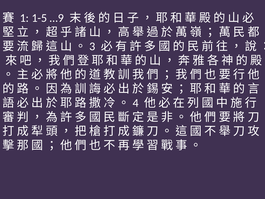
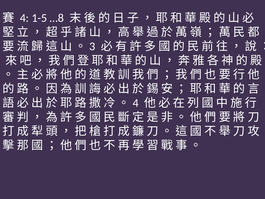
1 at (24, 18): 1 -> 4
…9: …9 -> …8
